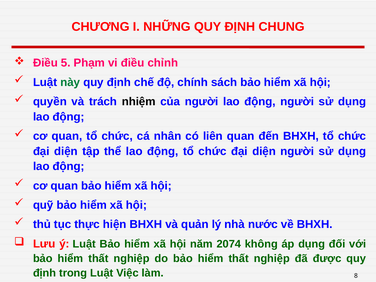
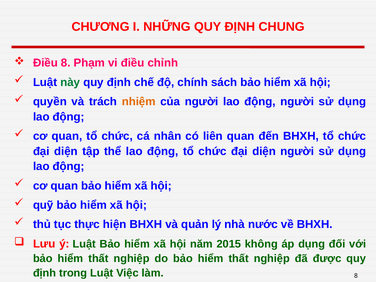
Điều 5: 5 -> 8
nhiệm colour: black -> orange
2074: 2074 -> 2015
